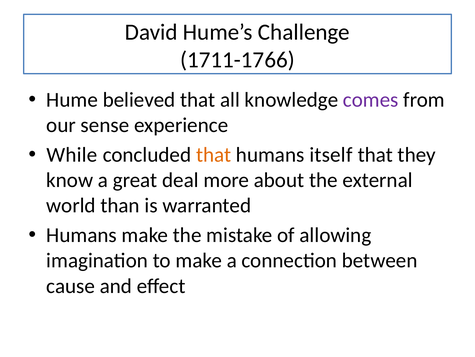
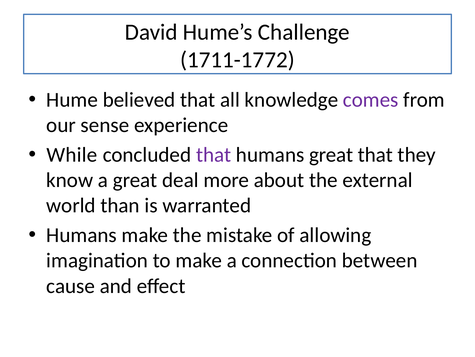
1711-1766: 1711-1766 -> 1711-1772
that at (214, 155) colour: orange -> purple
humans itself: itself -> great
